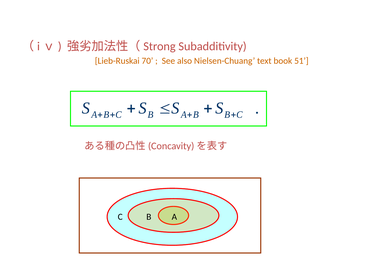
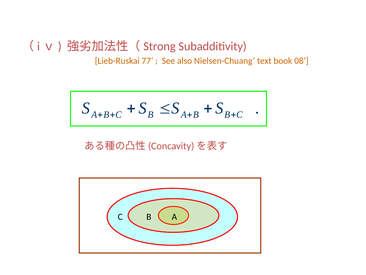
70: 70 -> 77
51: 51 -> 08
